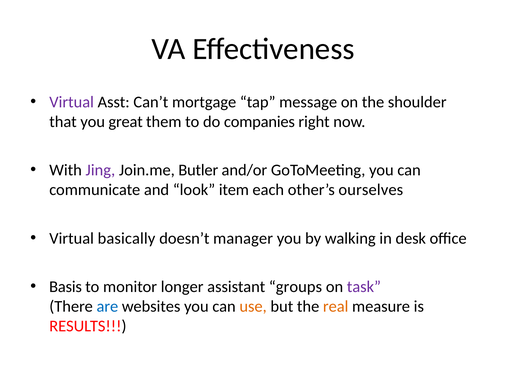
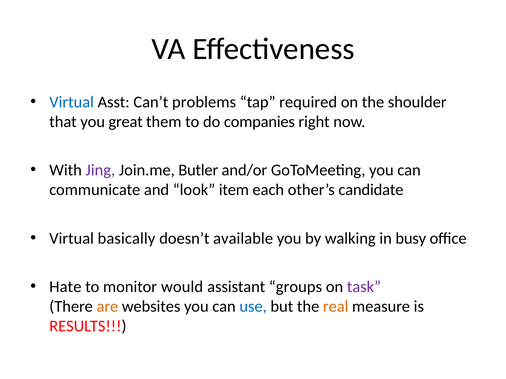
Virtual at (72, 102) colour: purple -> blue
mortgage: mortgage -> problems
message: message -> required
ourselves: ourselves -> candidate
manager: manager -> available
desk: desk -> busy
Basis: Basis -> Hate
longer: longer -> would
are colour: blue -> orange
use colour: orange -> blue
